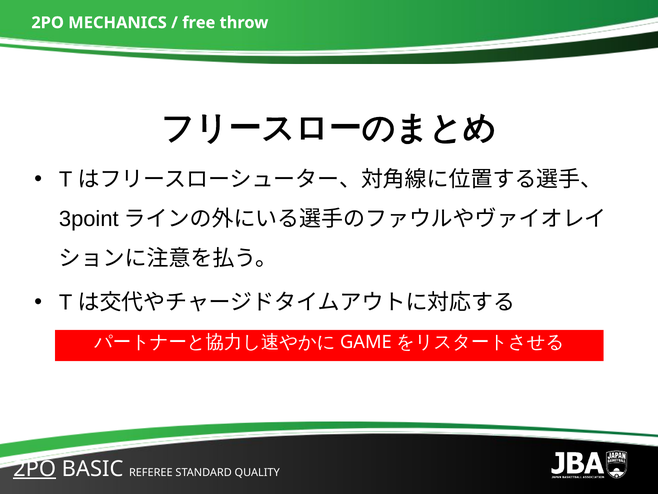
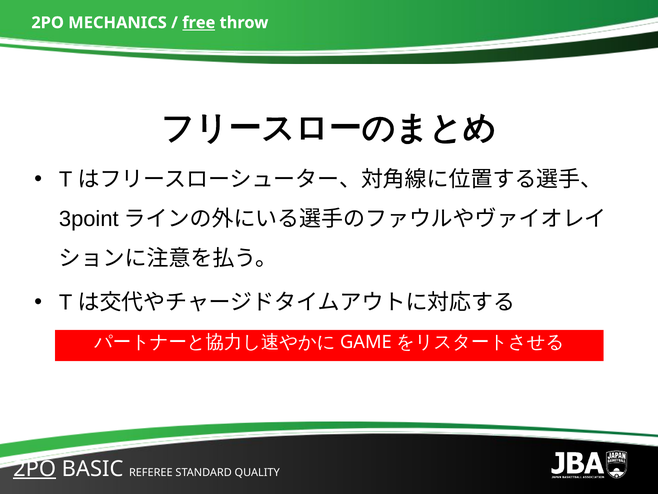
free underline: none -> present
